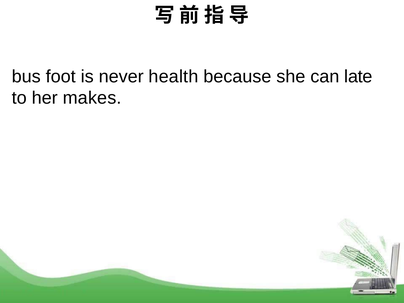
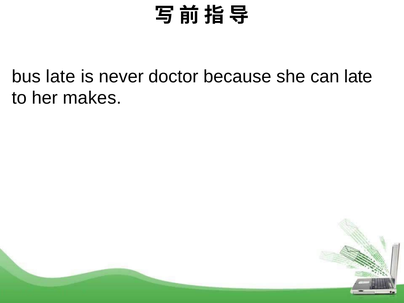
bus foot: foot -> late
health: health -> doctor
